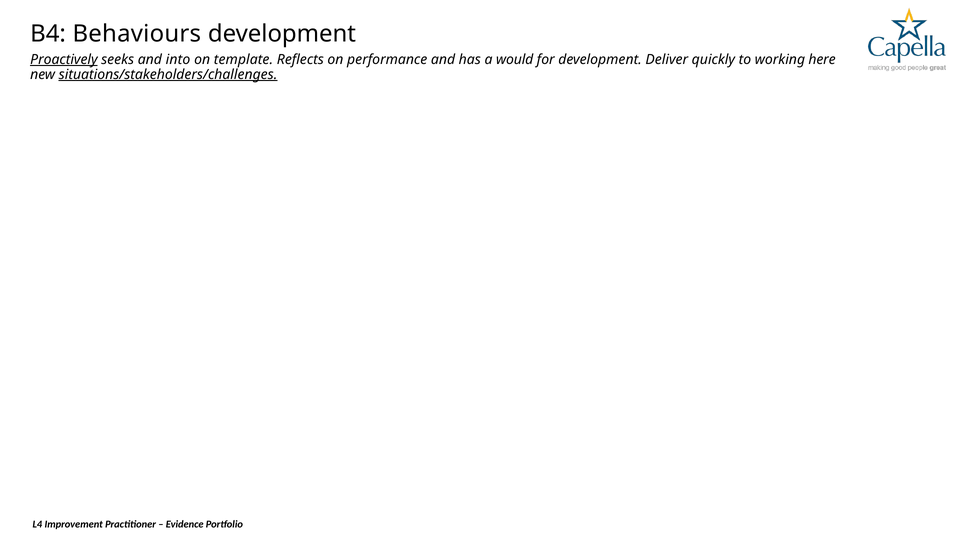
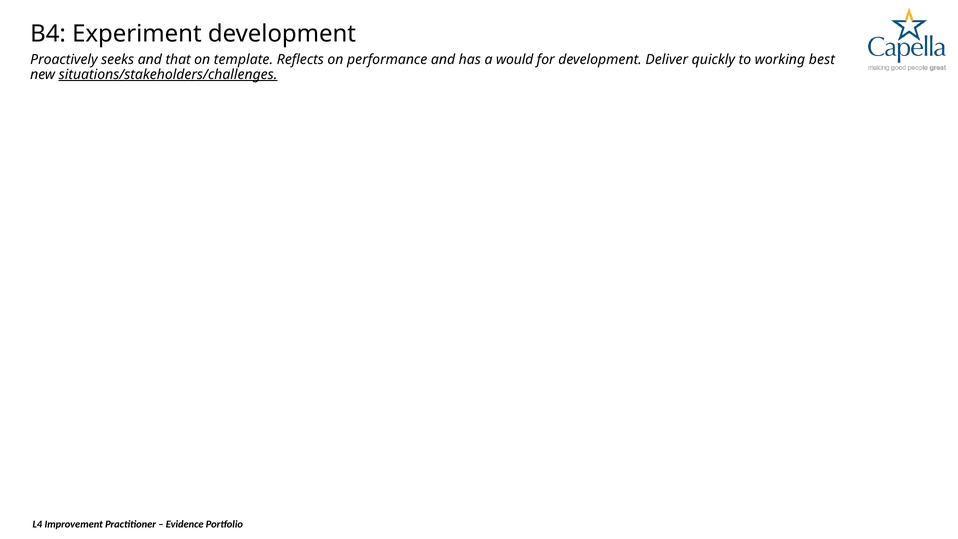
Behaviours: Behaviours -> Experiment
Proactively underline: present -> none
into: into -> that
here: here -> best
